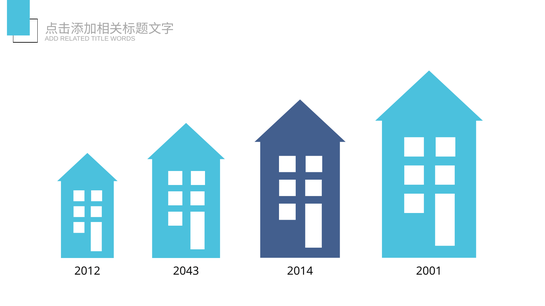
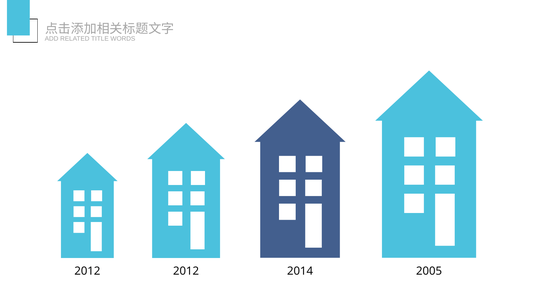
2012 2043: 2043 -> 2012
2001: 2001 -> 2005
